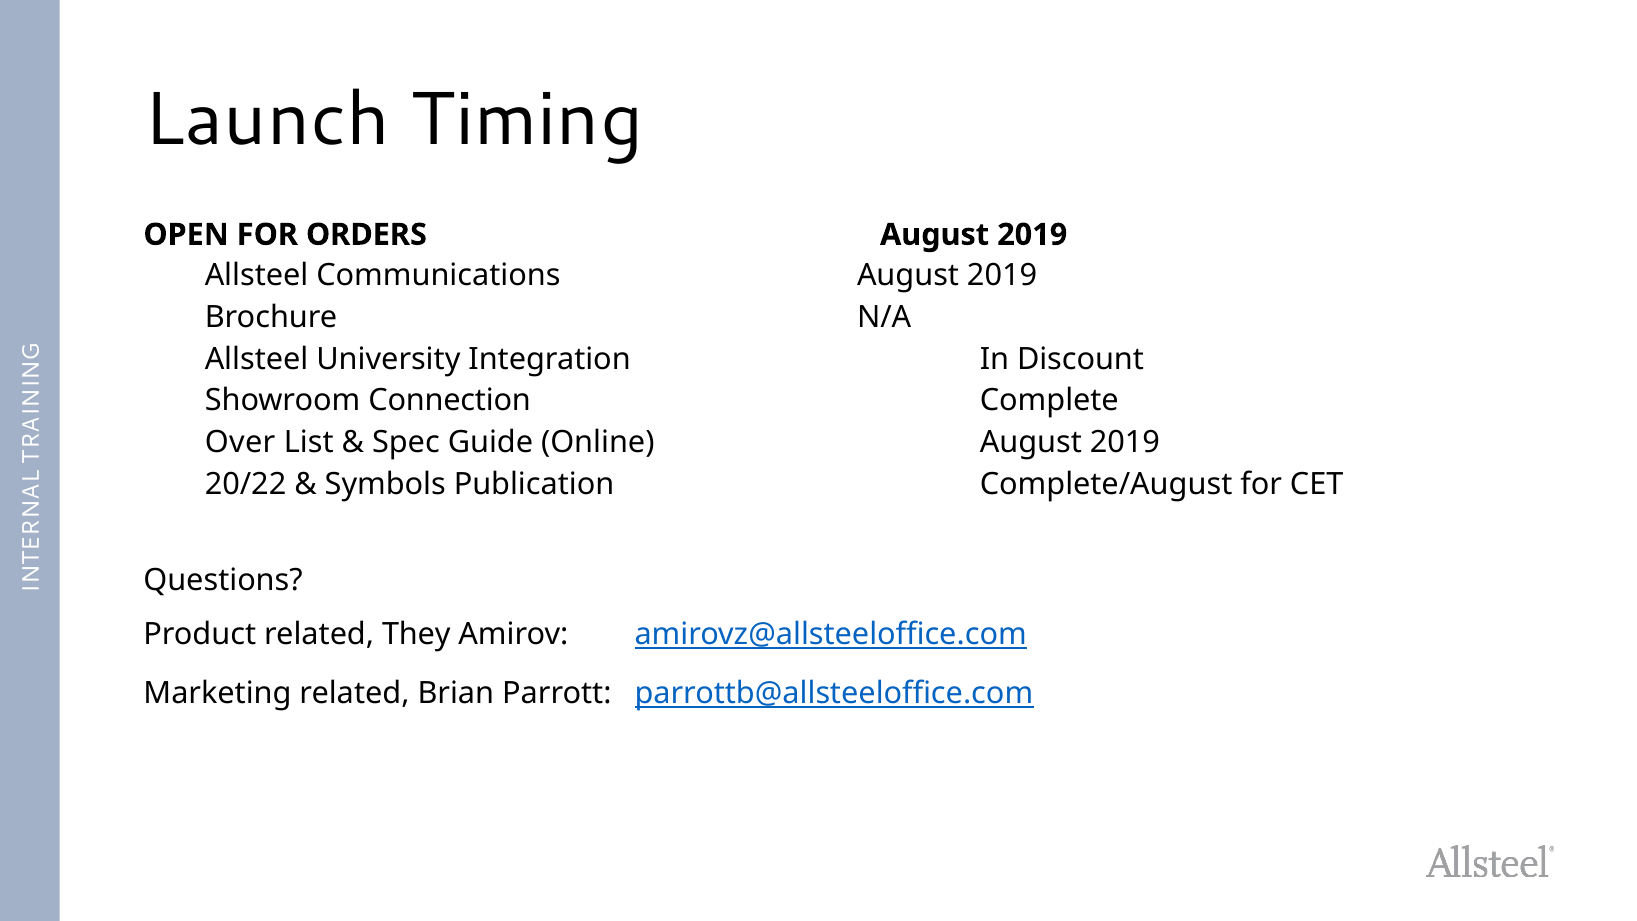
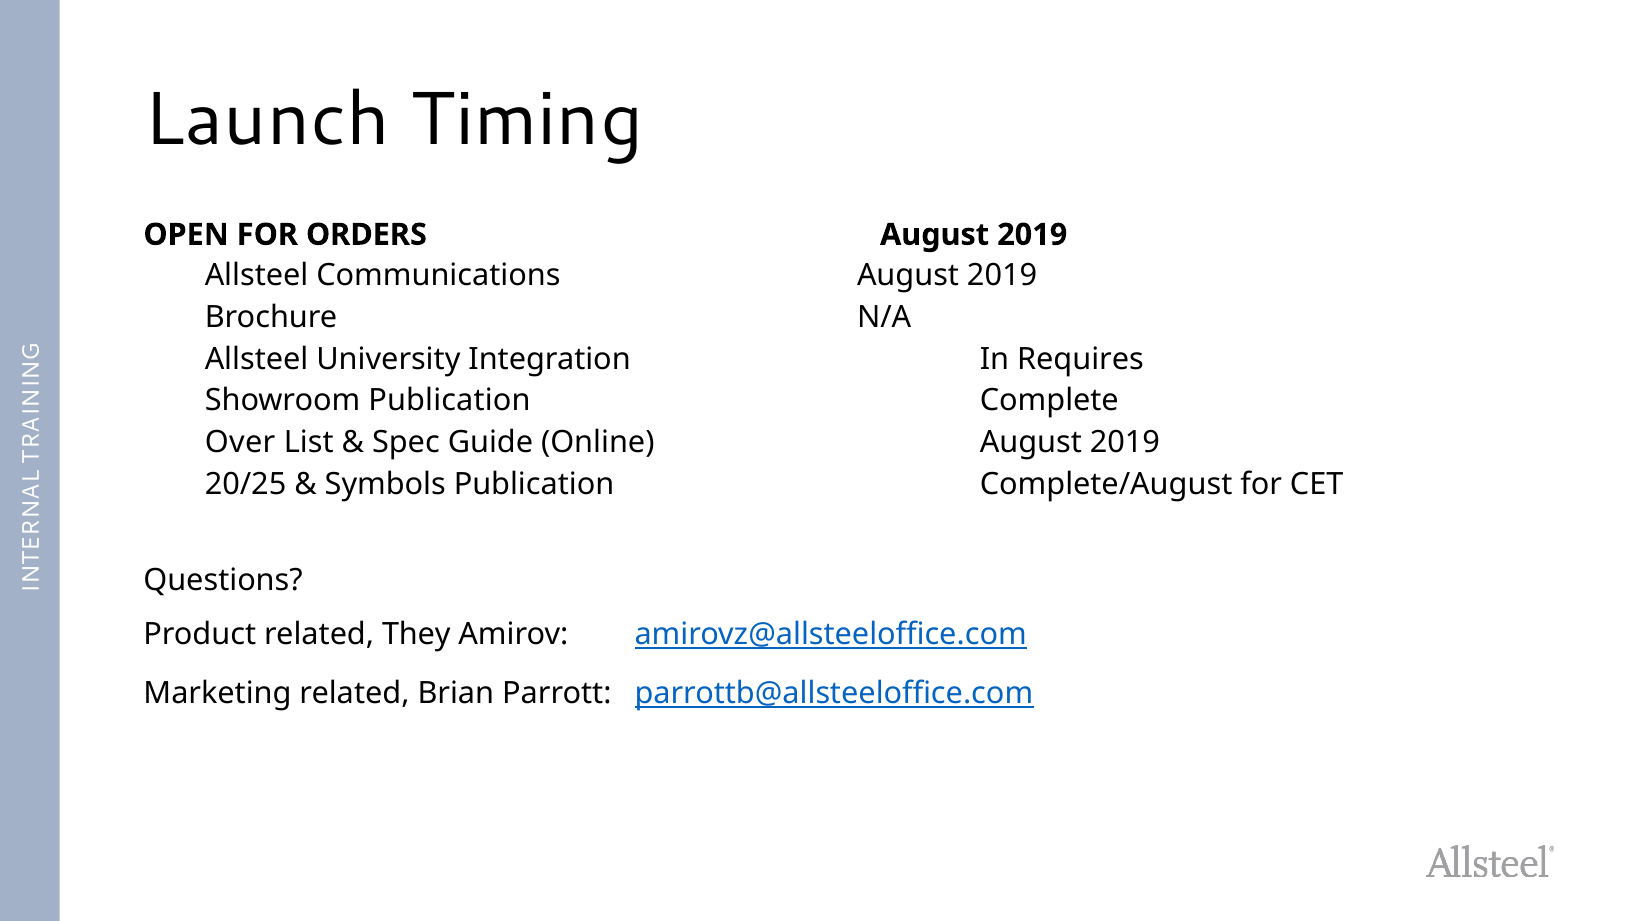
Discount: Discount -> Requires
Showroom Connection: Connection -> Publication
20/22: 20/22 -> 20/25
